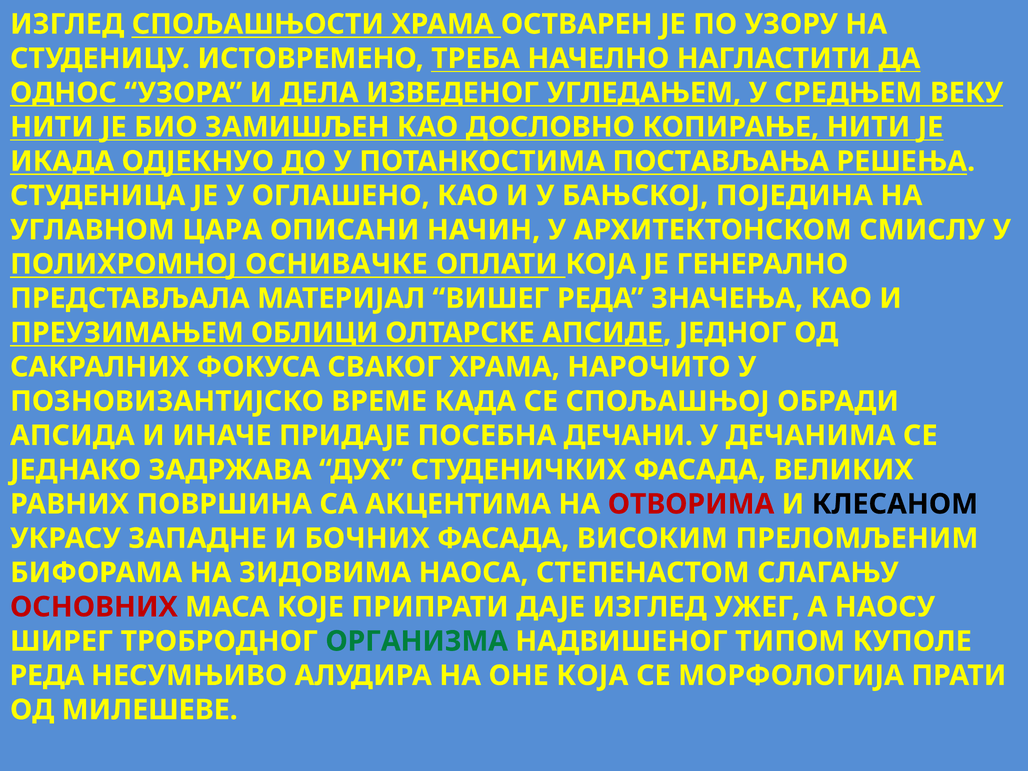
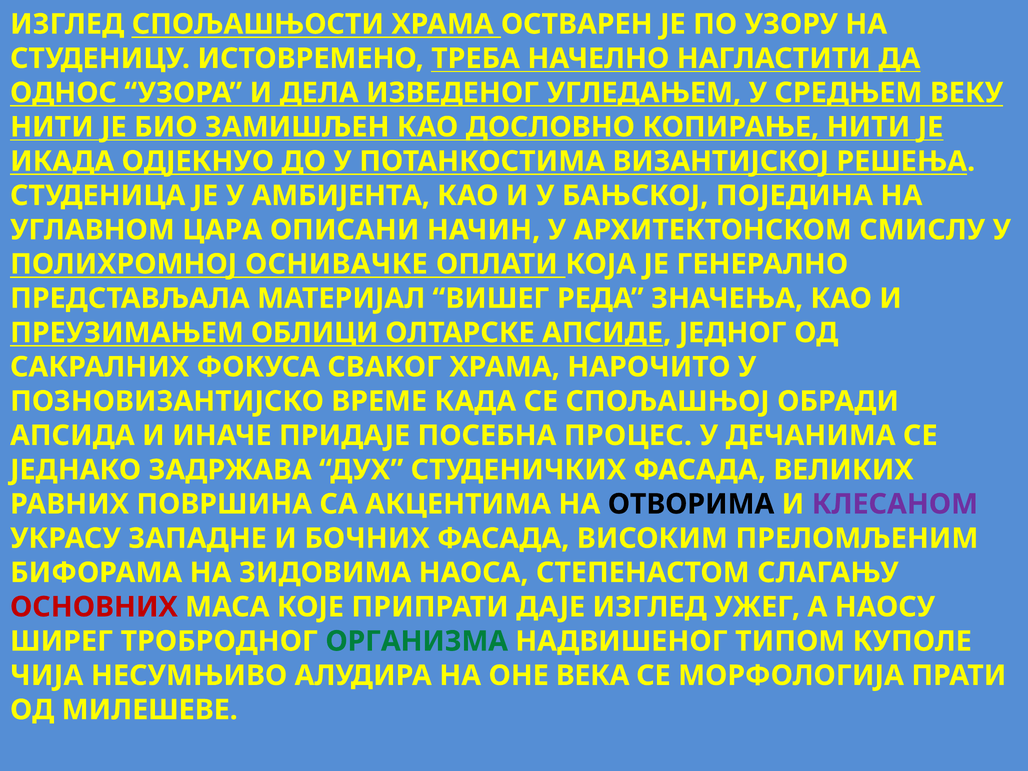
ПОСТАВЉАЊА: ПОСТАВЉАЊА -> ВИЗАНТИЈСКОЈ
ОГЛАШЕНО: ОГЛАШЕНО -> АМБИЈЕНТА
ДЕЧАНИ: ДЕЧАНИ -> ПРОЦЕС
ОТВОРИМА colour: red -> black
КЛЕСАНОМ colour: black -> purple
РЕДА at (47, 676): РЕДА -> ЧИЈА
ОНЕ КОЈА: КОЈА -> ВЕКА
